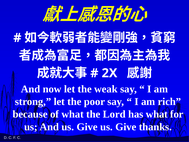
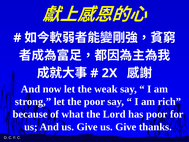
has what: what -> poor
